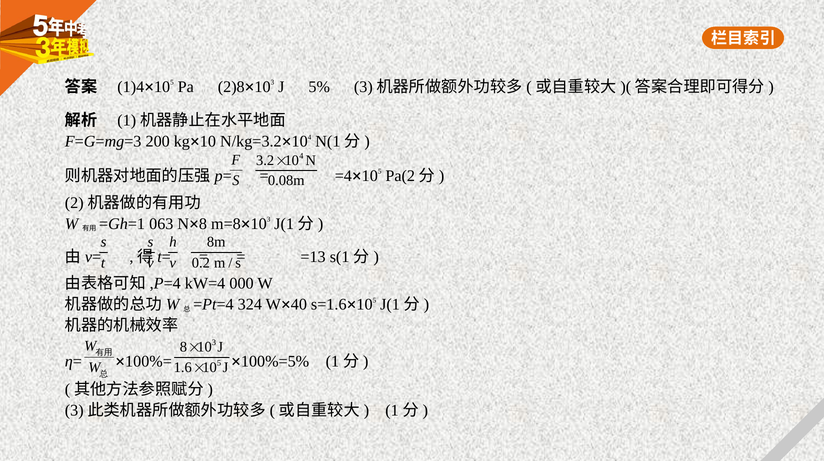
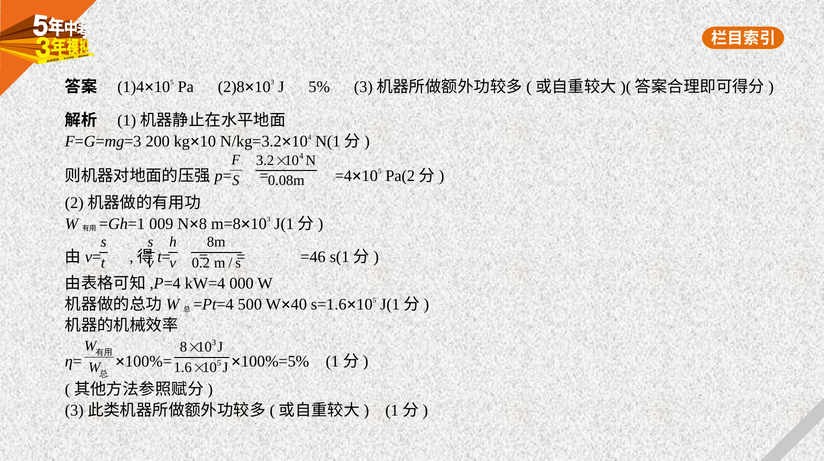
063: 063 -> 009
=13: =13 -> =46
324: 324 -> 500
